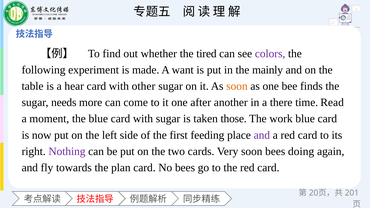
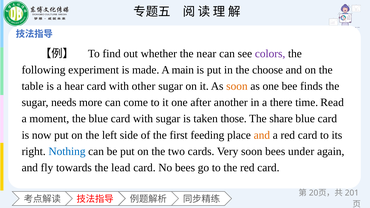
tired: tired -> near
want: want -> main
mainly: mainly -> choose
work: work -> share
and at (262, 135) colour: purple -> orange
Nothing colour: purple -> blue
doing: doing -> under
plan: plan -> lead
